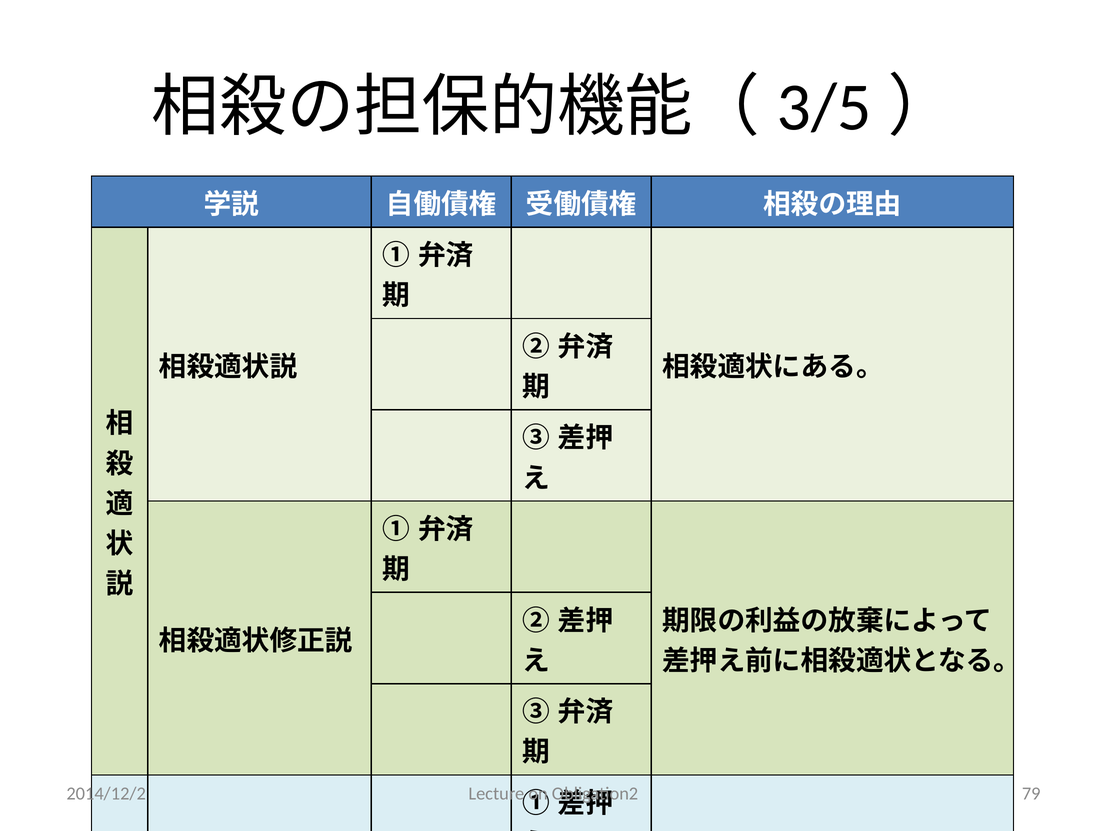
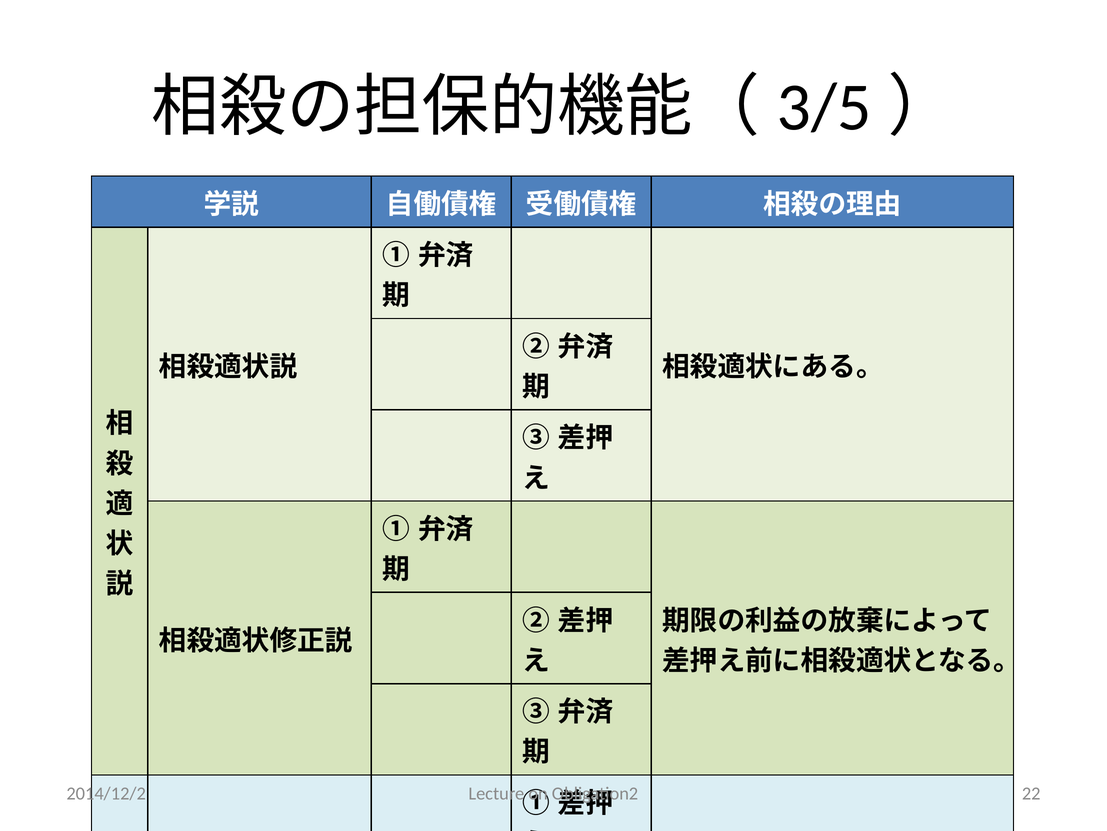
79: 79 -> 22
